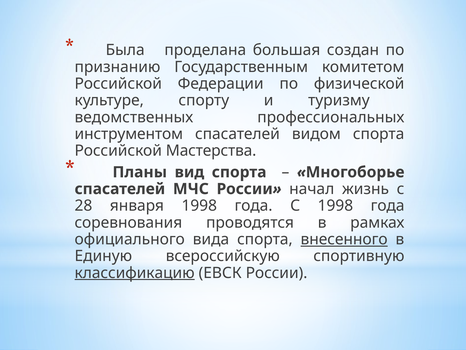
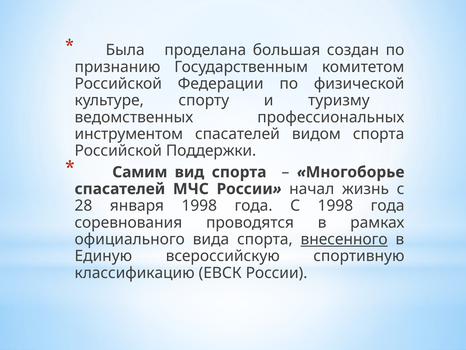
Мастерства: Мастерства -> Поддержки
Планы: Планы -> Самим
классификацию underline: present -> none
